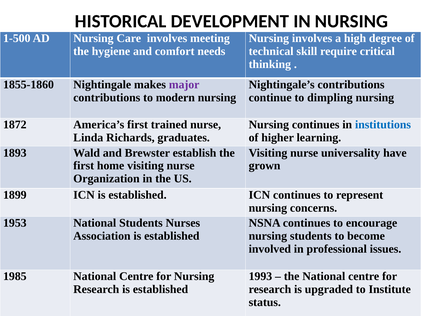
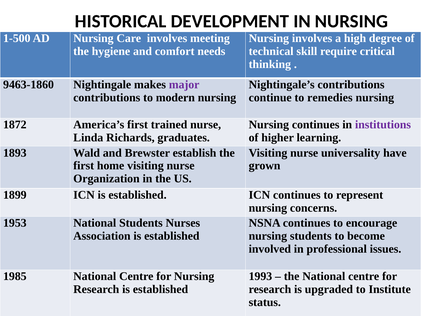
1855-1860: 1855-1860 -> 9463-1860
dimpling: dimpling -> remedies
institutions colour: blue -> purple
